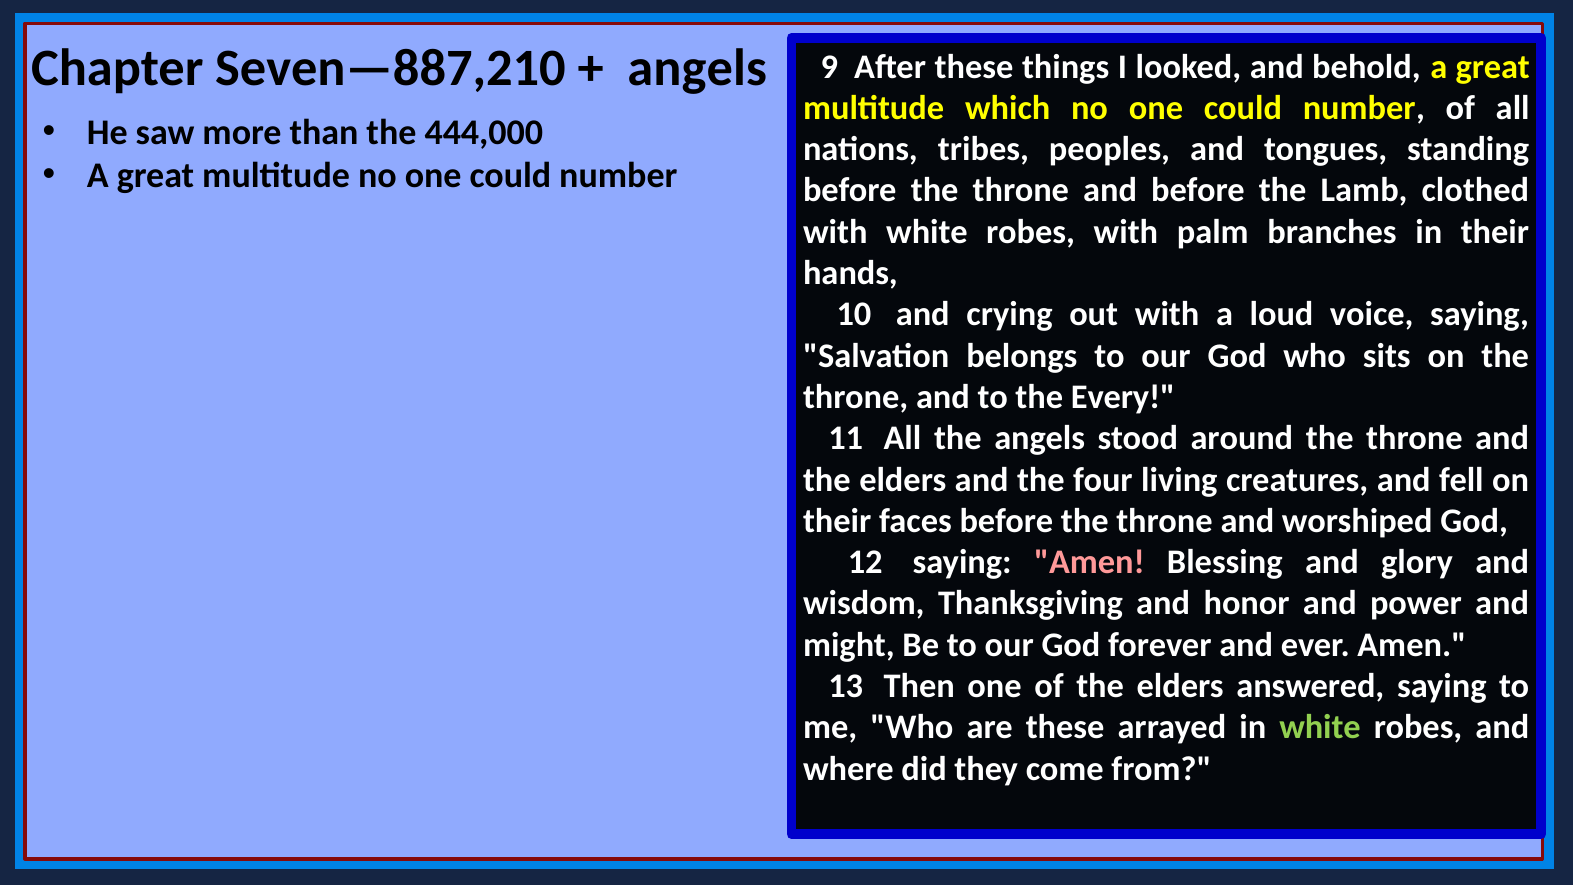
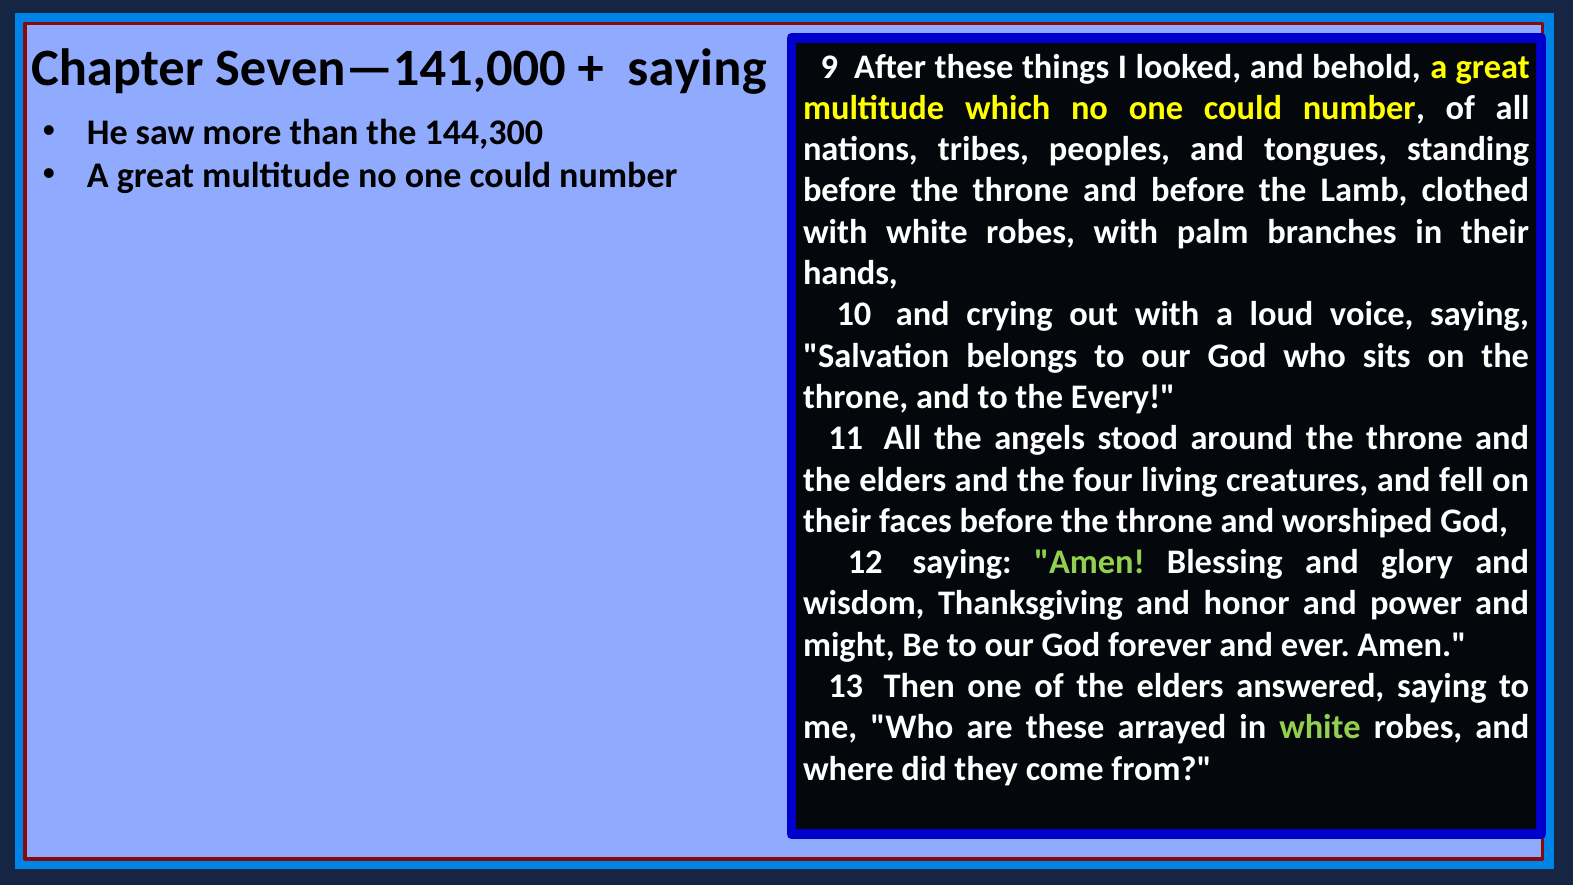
Seven—887,210: Seven—887,210 -> Seven—141,000
angels at (697, 68): angels -> saying
444,000: 444,000 -> 144,300
Amen at (1089, 562) colour: pink -> light green
